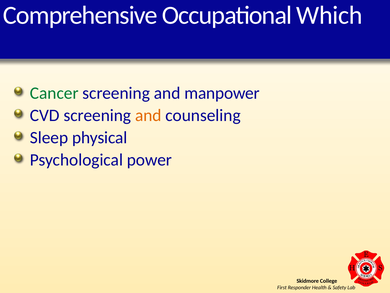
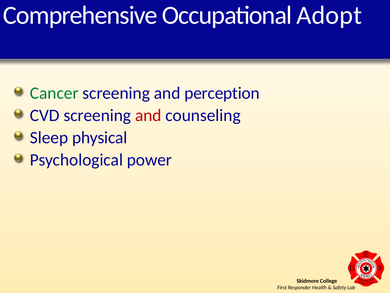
Which: Which -> Adopt
manpower: manpower -> perception
and at (148, 115) colour: orange -> red
